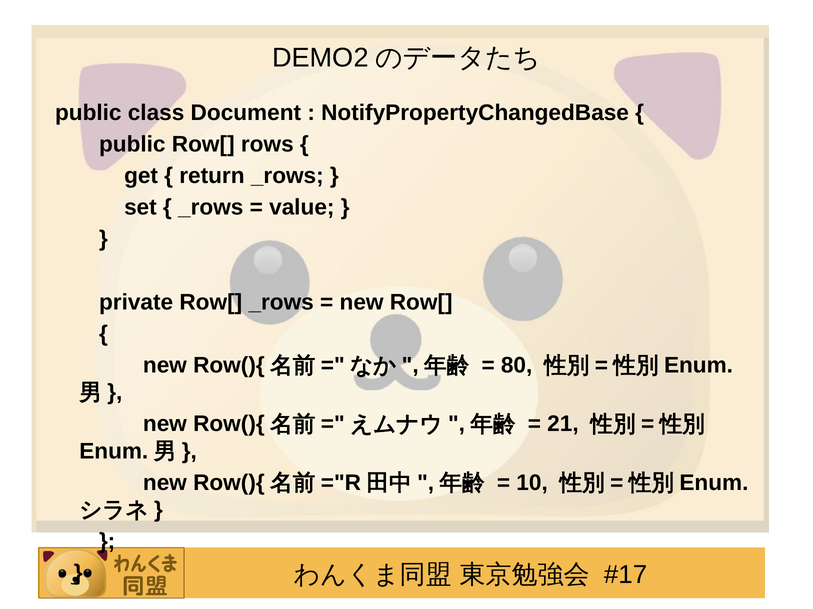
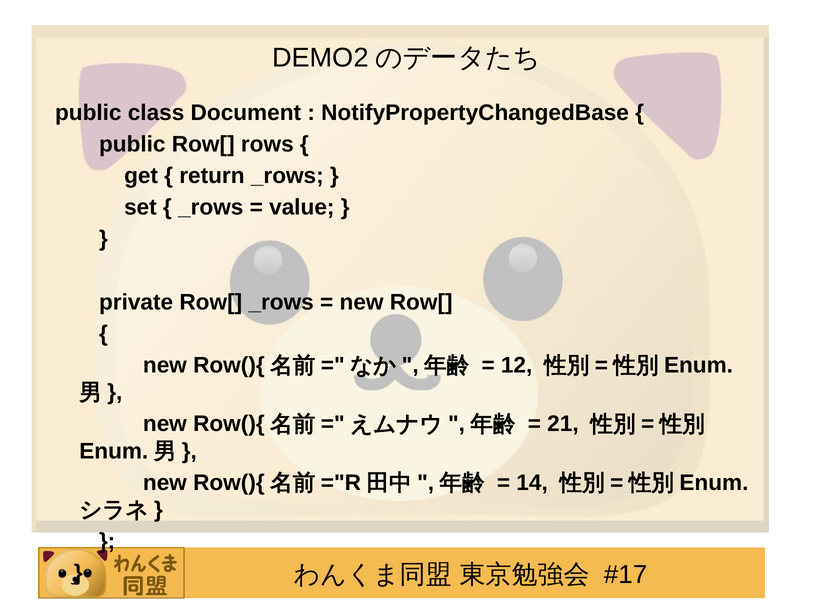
80: 80 -> 12
10: 10 -> 14
